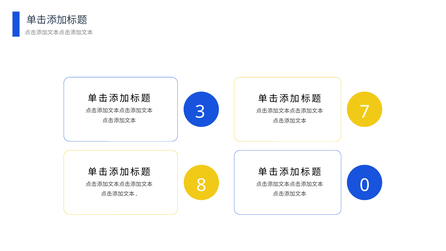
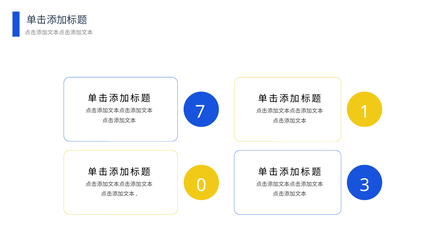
3: 3 -> 7
7: 7 -> 1
8: 8 -> 0
0: 0 -> 3
